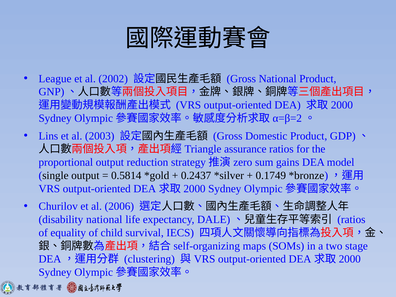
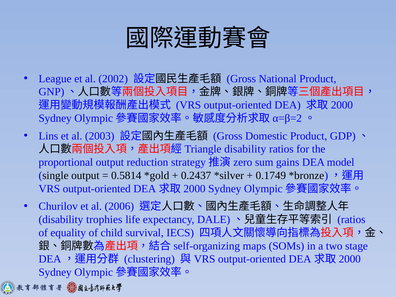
assurance at (245, 149): assurance -> disability
disability national: national -> trophies
